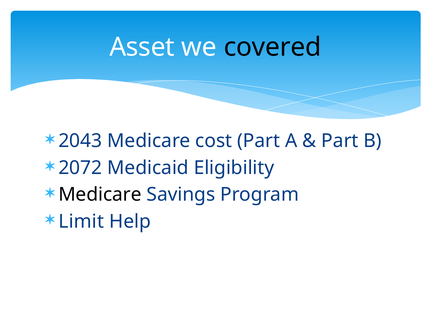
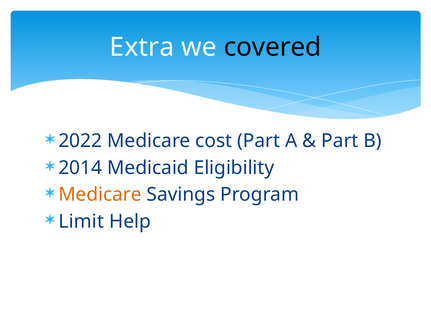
Asset: Asset -> Extra
2043: 2043 -> 2022
2072: 2072 -> 2014
Medicare at (100, 195) colour: black -> orange
